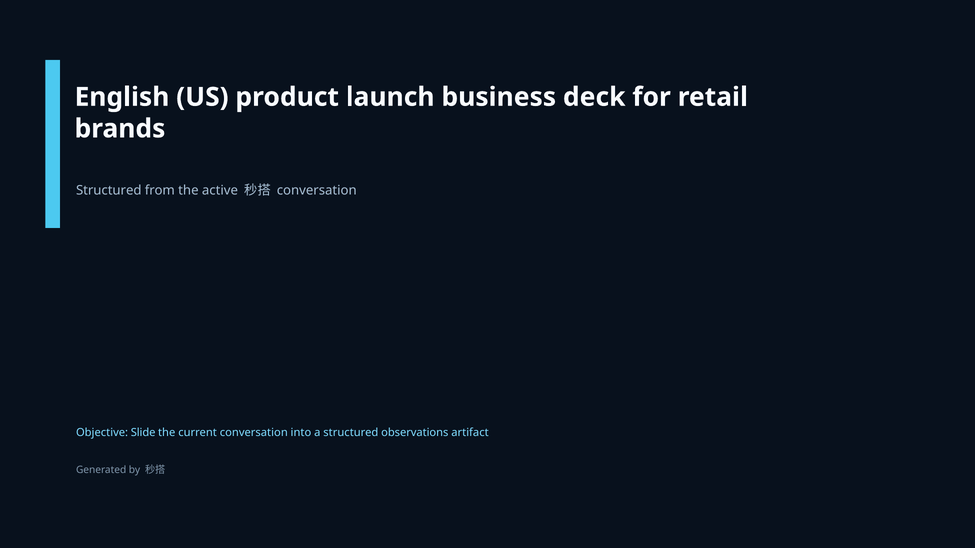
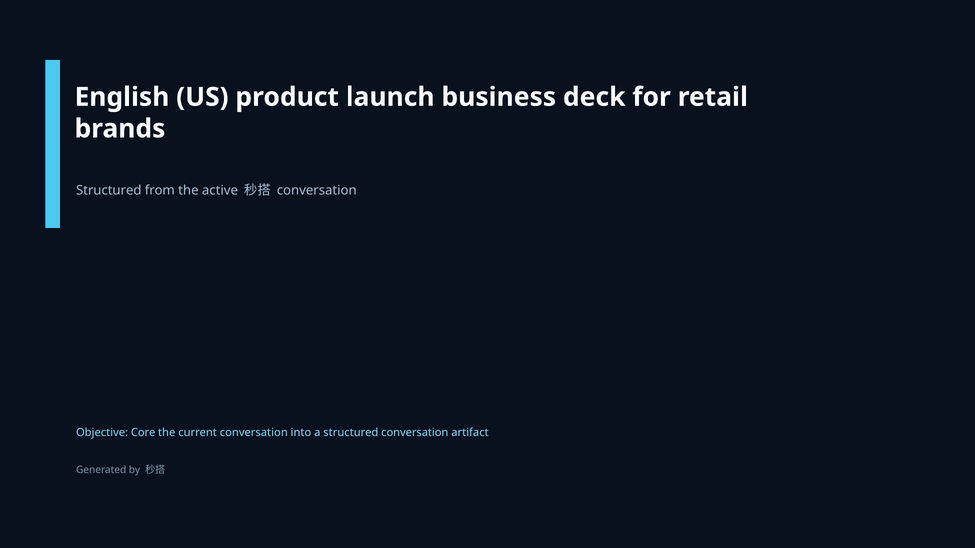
Slide: Slide -> Core
structured observations: observations -> conversation
